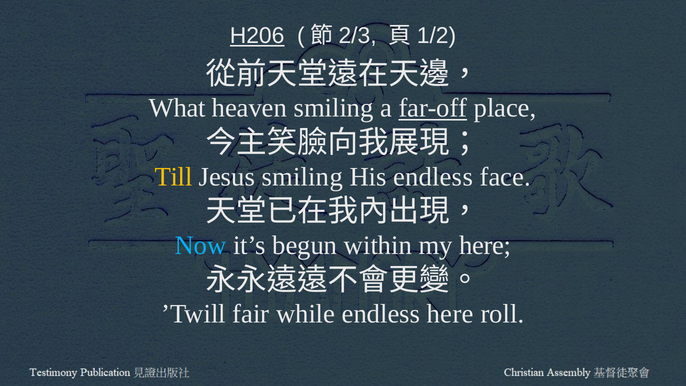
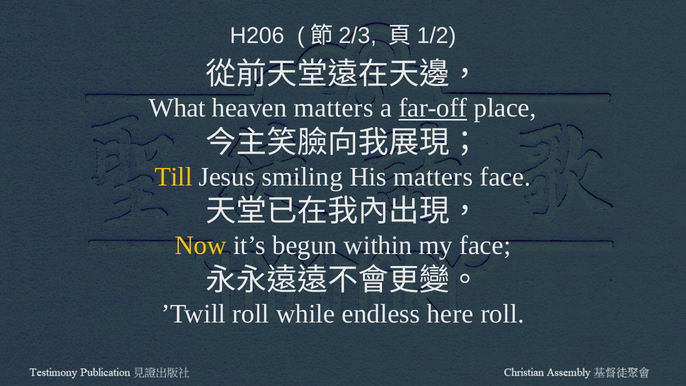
H206 underline: present -> none
heaven smiling: smiling -> matters
His endless: endless -> matters
Now colour: light blue -> yellow
my here: here -> face
’Twill fair: fair -> roll
